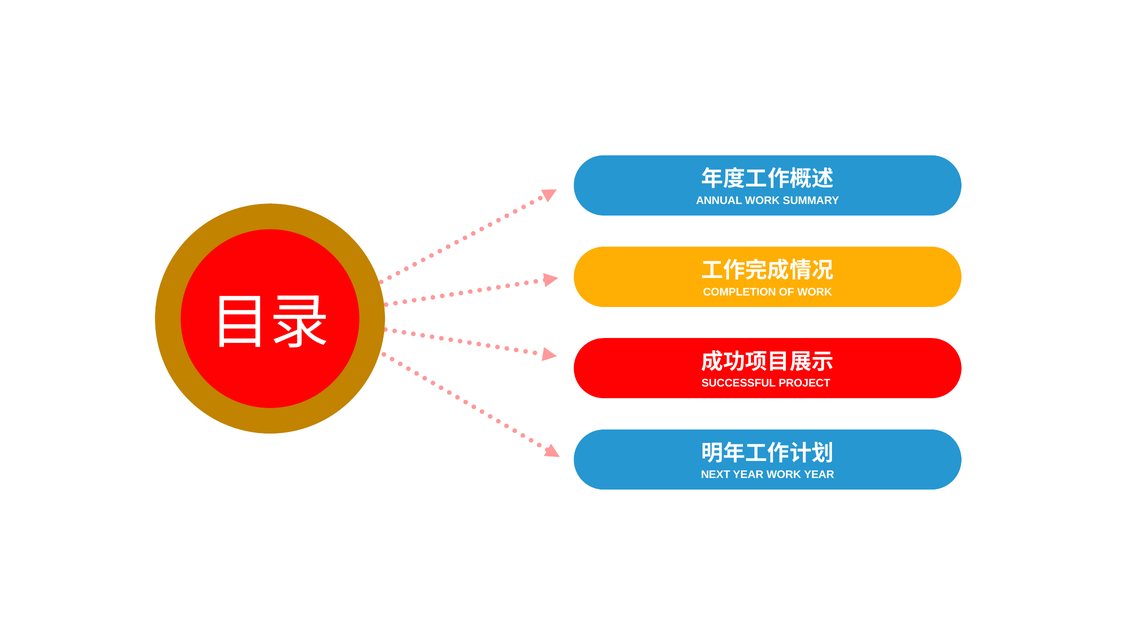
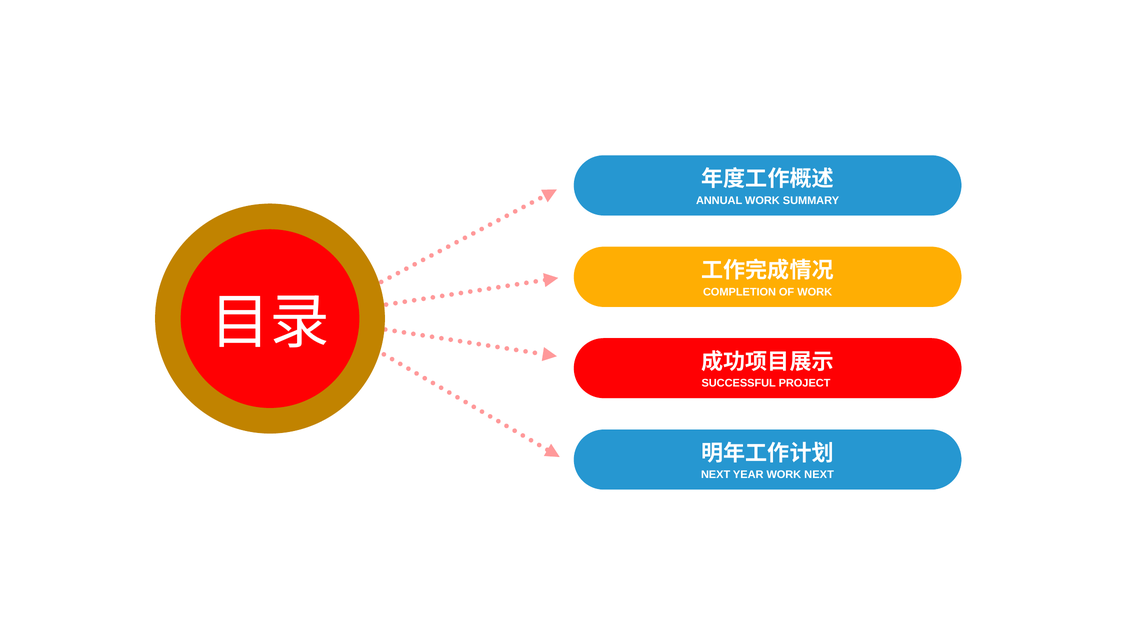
WORK YEAR: YEAR -> NEXT
